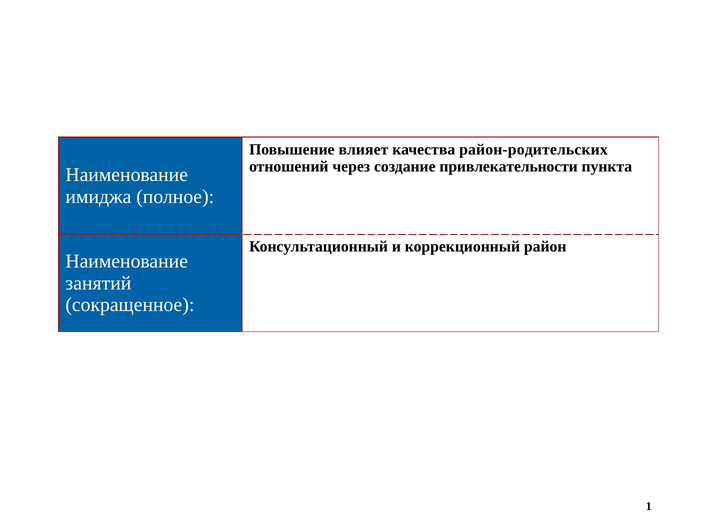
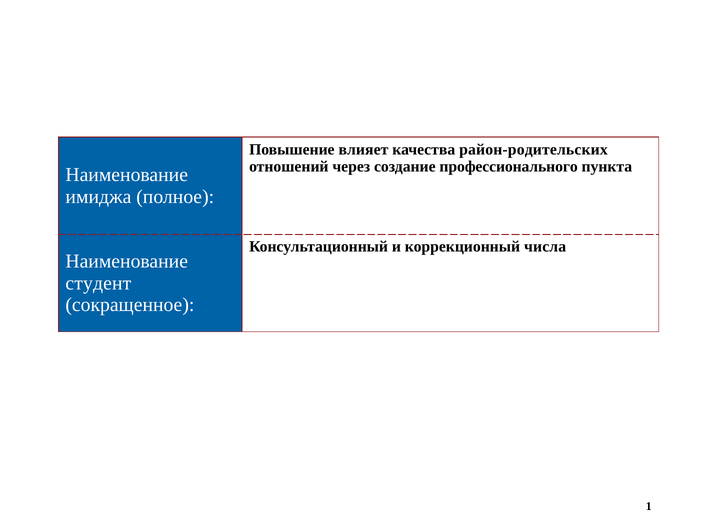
привлекательности: привлекательности -> профессионального
район: район -> числа
занятий: занятий -> студент
